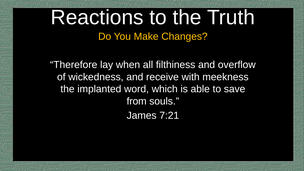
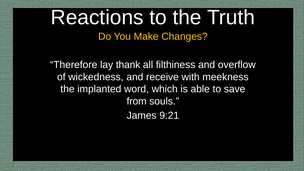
when: when -> thank
7:21: 7:21 -> 9:21
